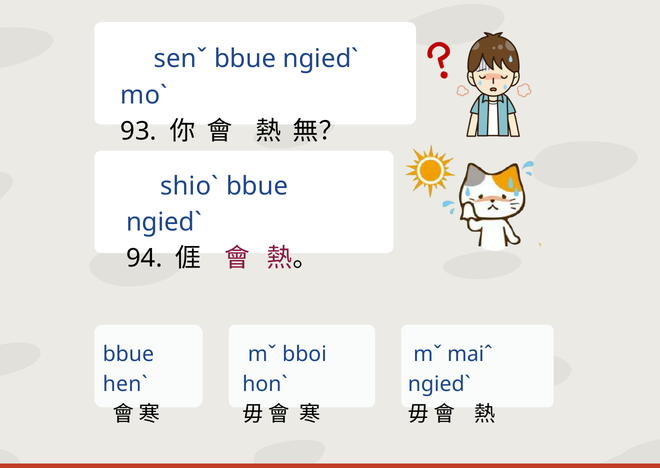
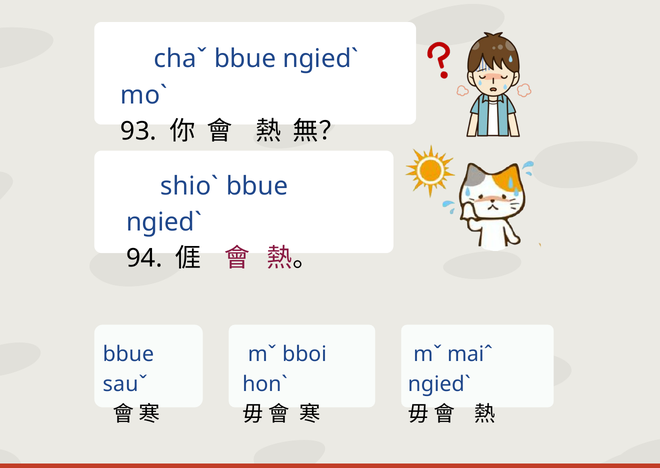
senˇ: senˇ -> chaˇ
henˋ: henˋ -> sauˇ
